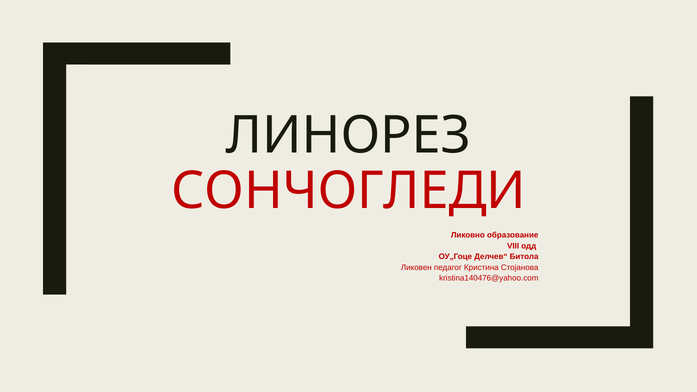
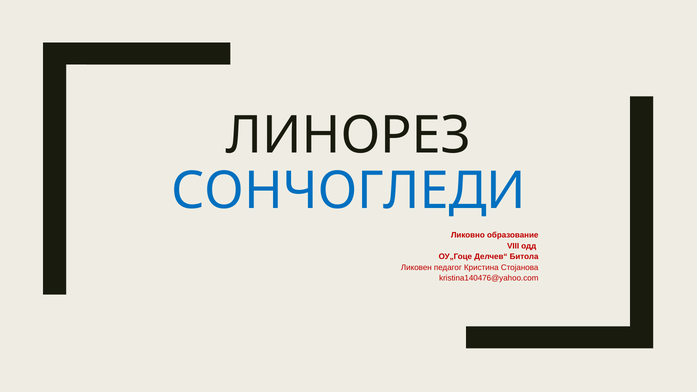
СОНЧОГЛЕДИ colour: red -> blue
